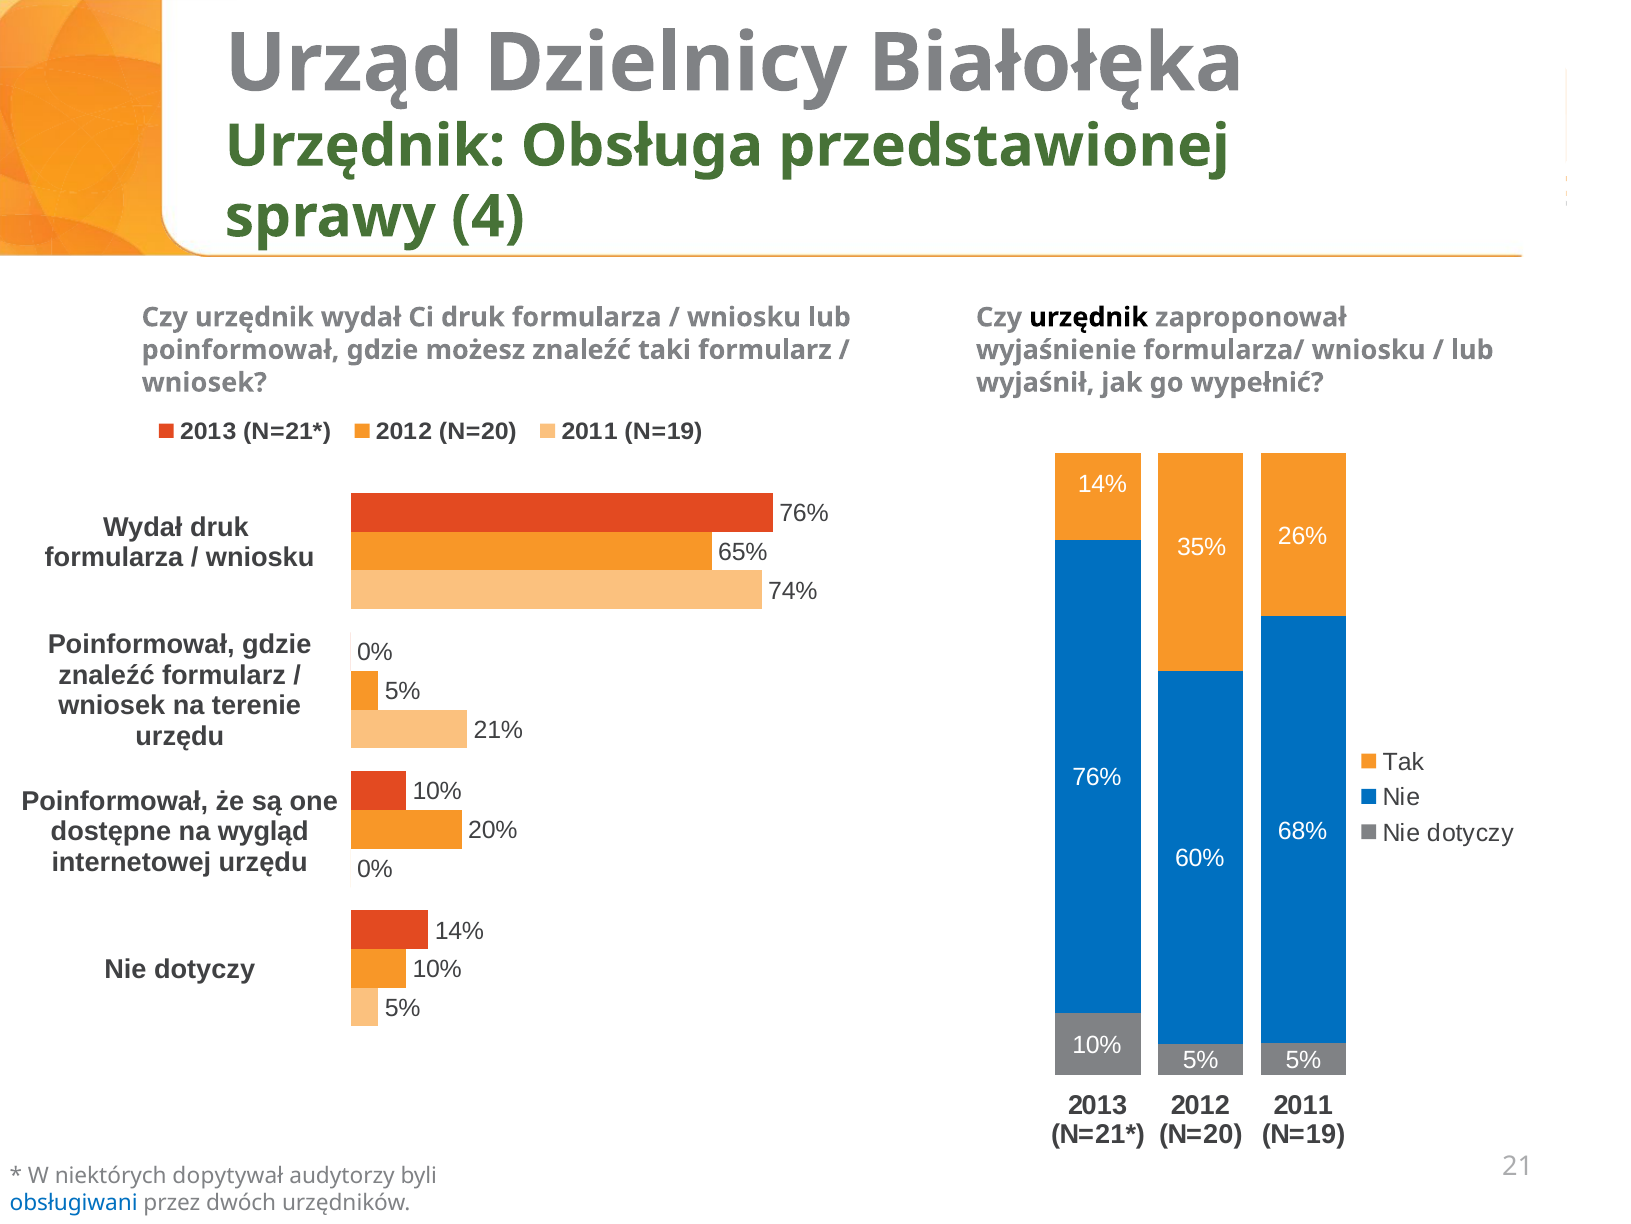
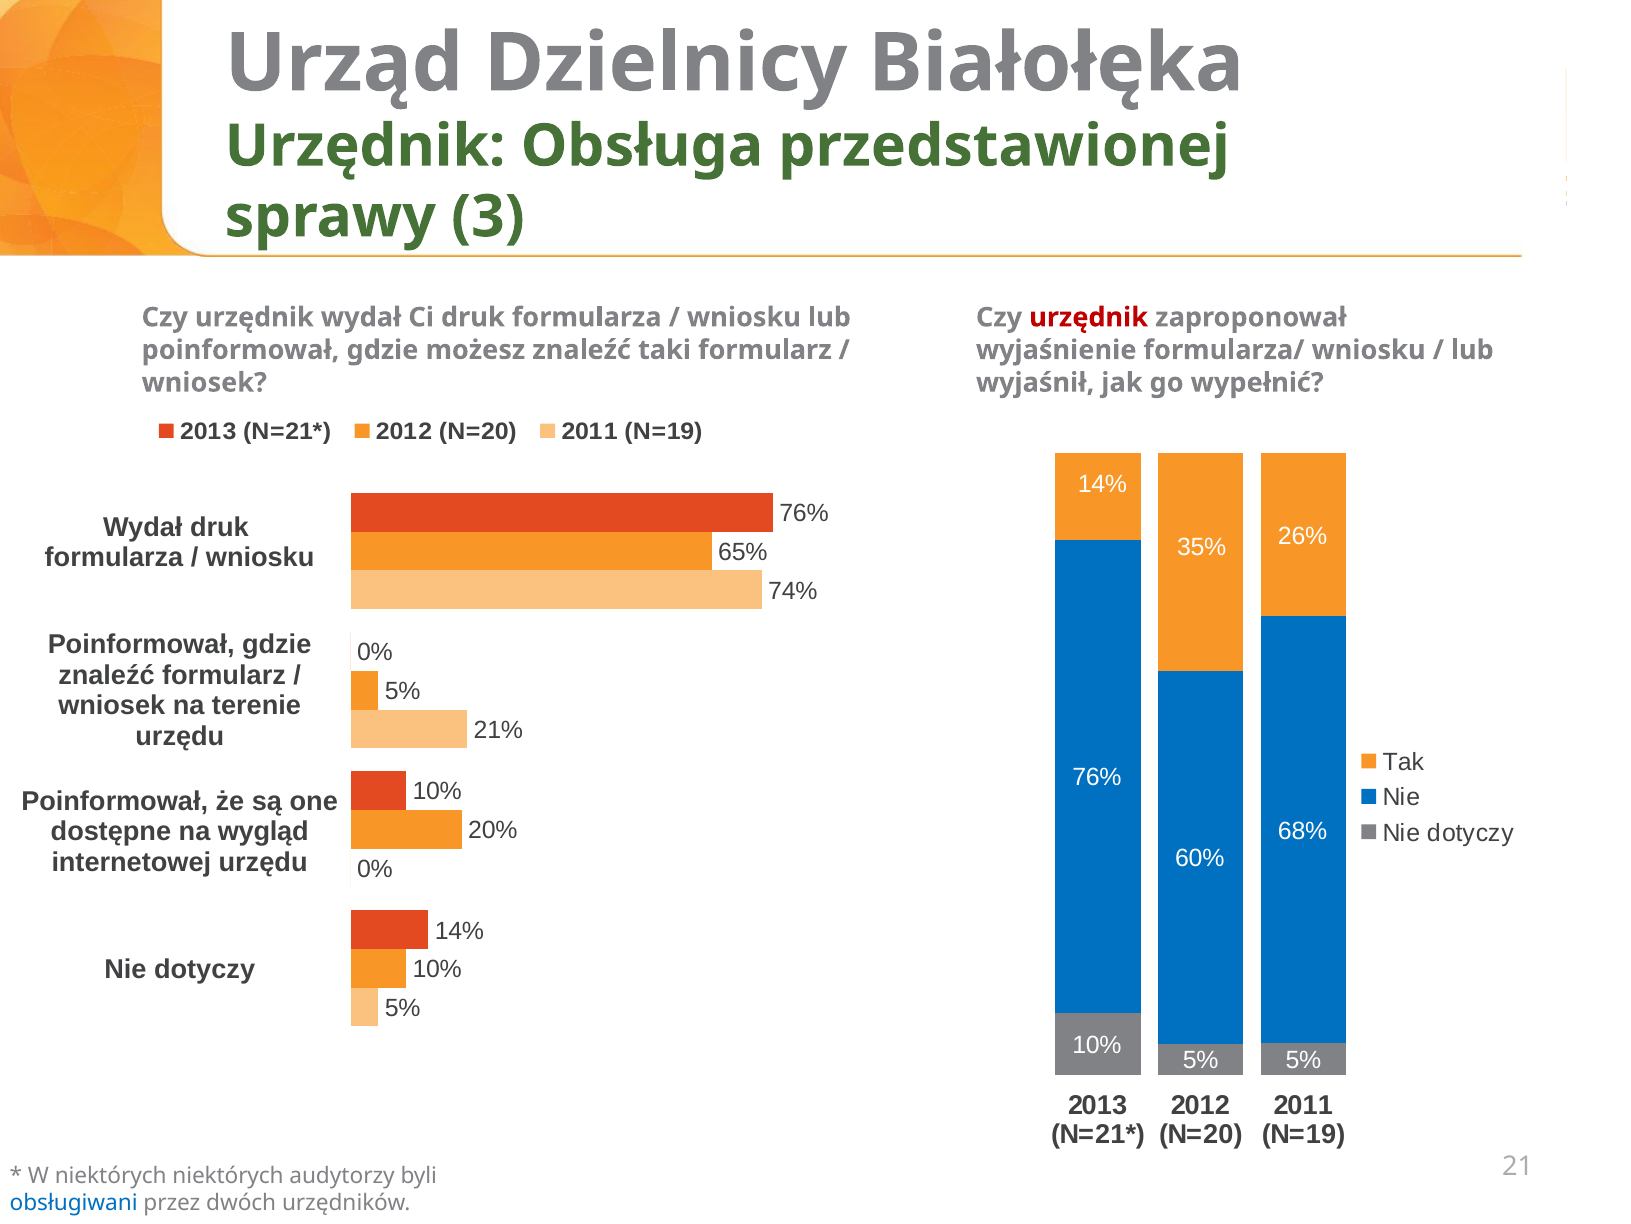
4: 4 -> 3
urzędnik at (1089, 317) colour: black -> red
niektórych dopytywał: dopytywał -> niektórych
